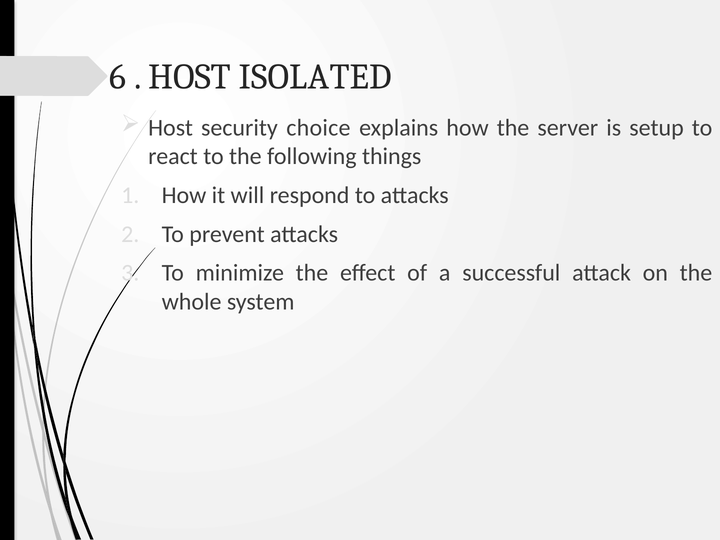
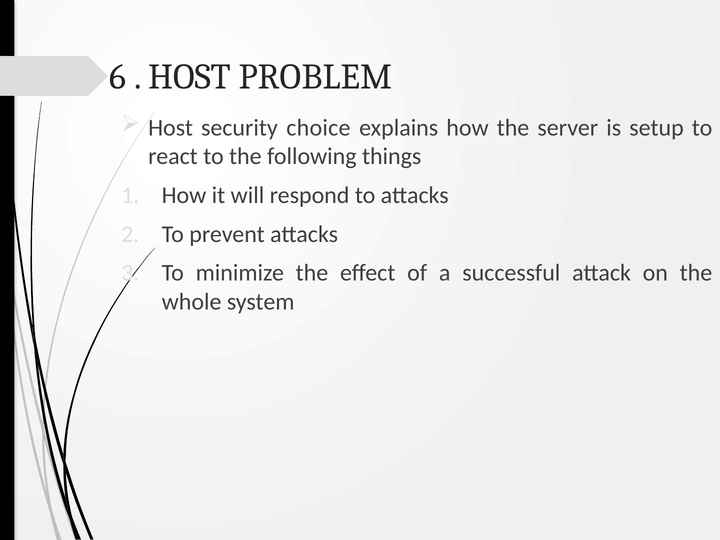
ISOLATED: ISOLATED -> PROBLEM
